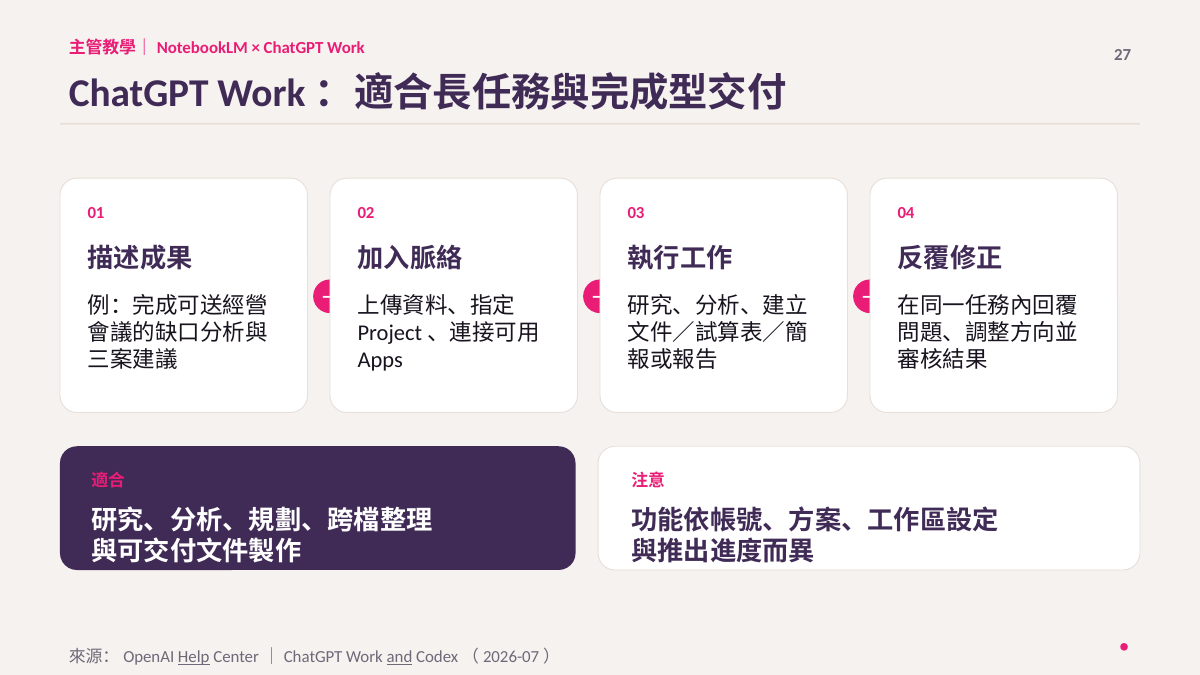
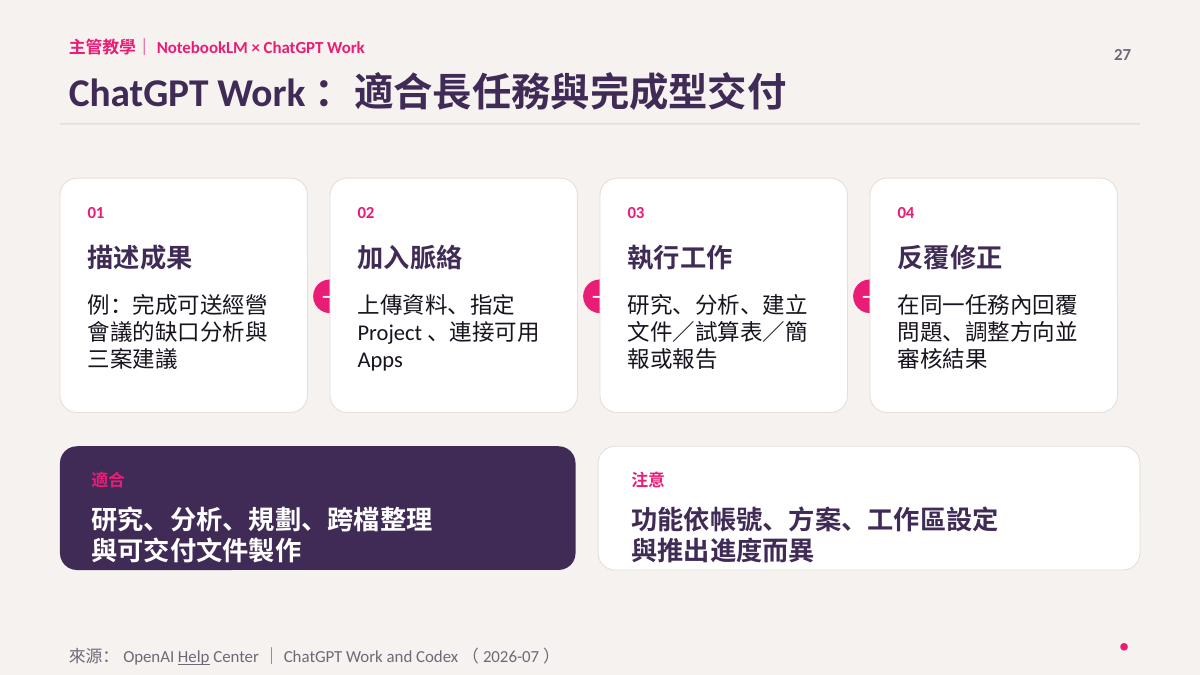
and underline: present -> none
